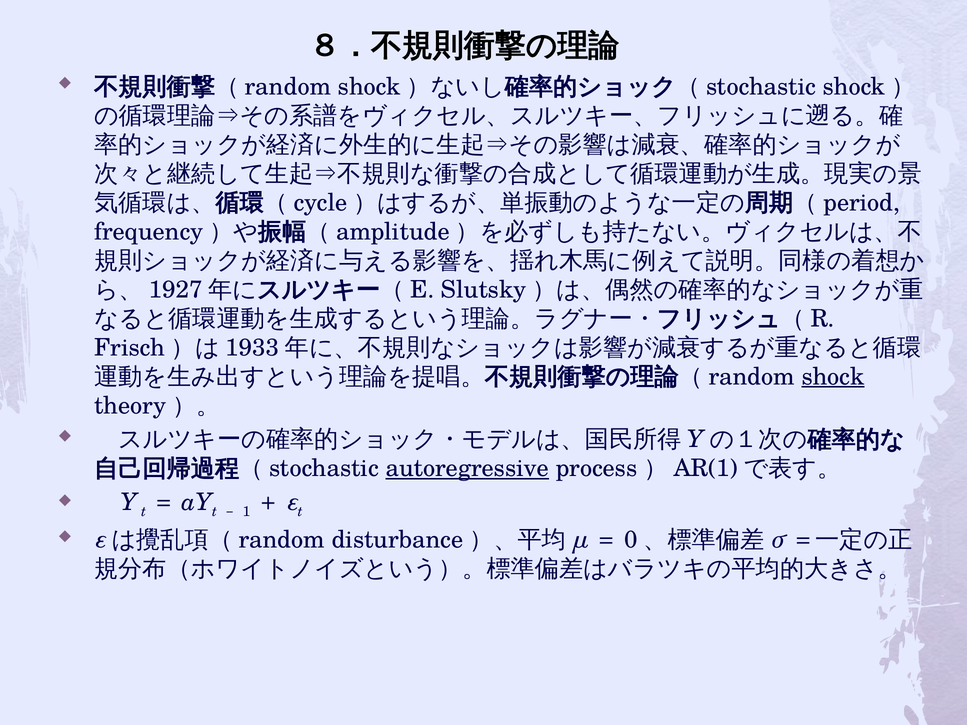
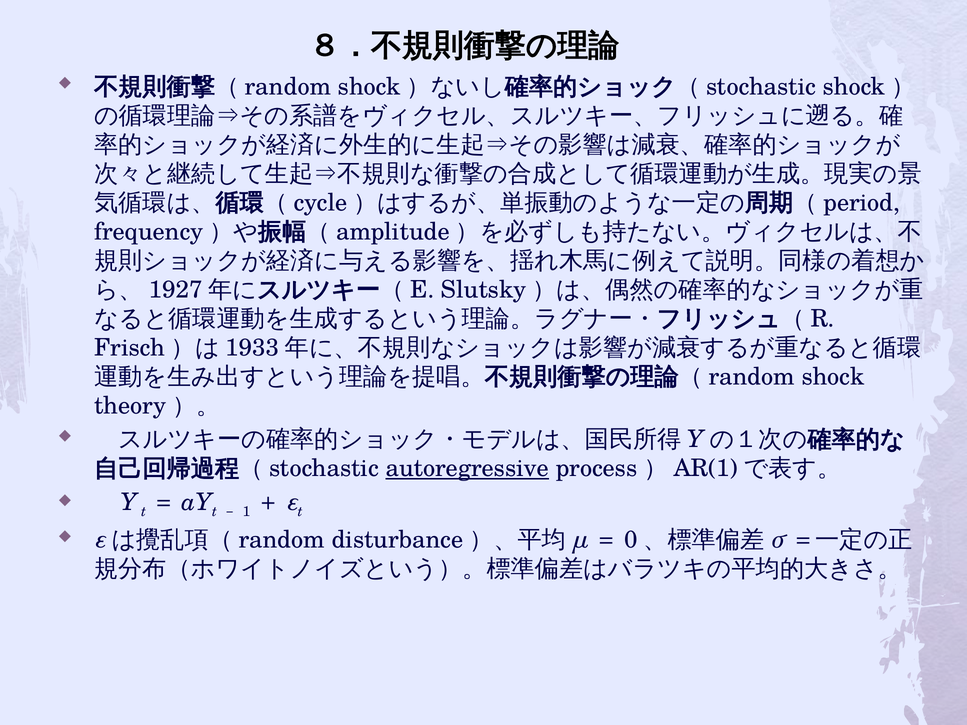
shock underline: present -> none
